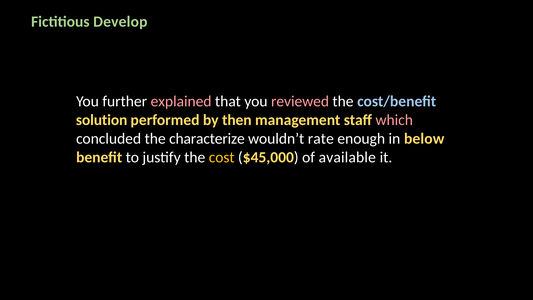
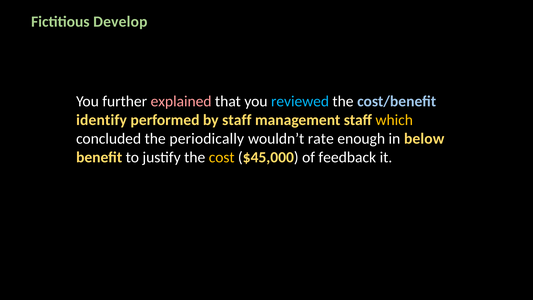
reviewed colour: pink -> light blue
solution: solution -> identify
by then: then -> staff
which colour: pink -> yellow
characterize: characterize -> periodically
available: available -> feedback
